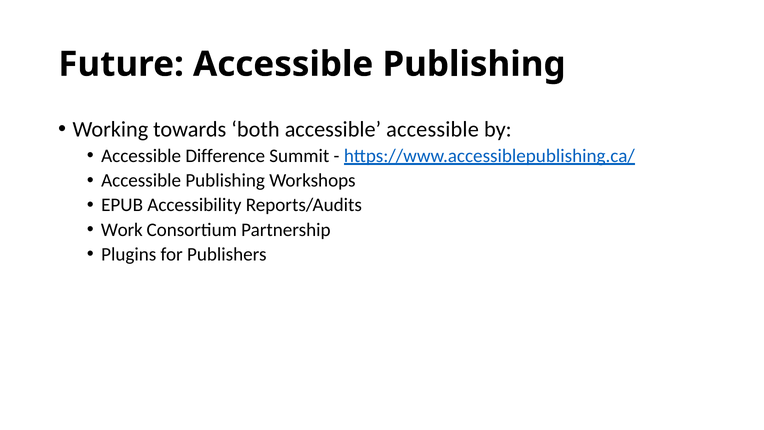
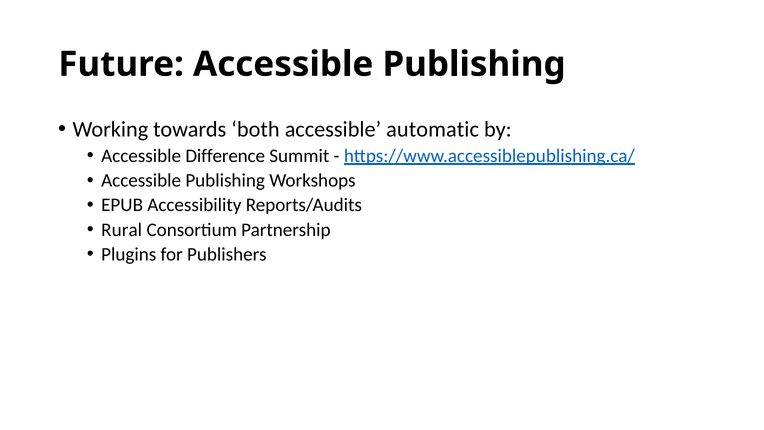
accessible accessible: accessible -> automatic
Work: Work -> Rural
